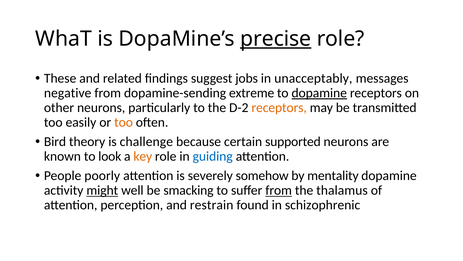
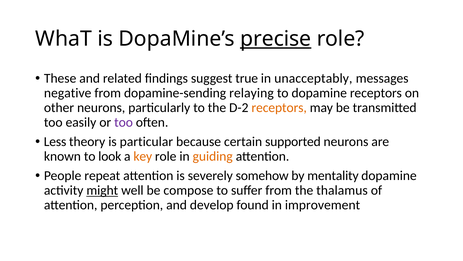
jobs: jobs -> true
extreme: extreme -> relaying
dopamine at (319, 93) underline: present -> none
too at (124, 122) colour: orange -> purple
Bird: Bird -> Less
challenge: challenge -> particular
guiding colour: blue -> orange
poorly: poorly -> repeat
smacking: smacking -> compose
from at (279, 190) underline: present -> none
restrain: restrain -> develop
schizophrenic: schizophrenic -> improvement
